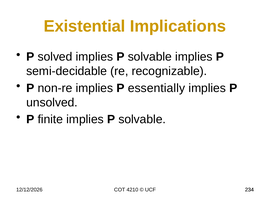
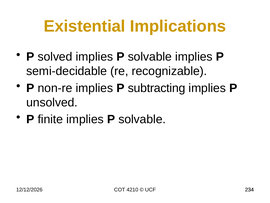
essentially: essentially -> subtracting
